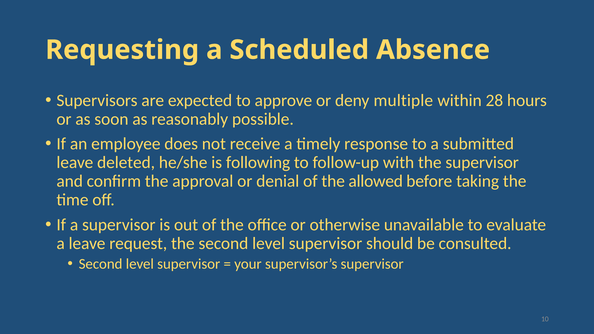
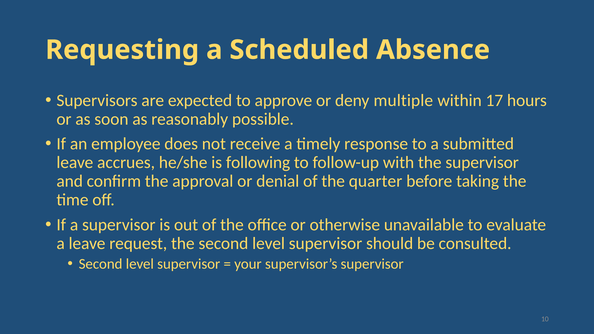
28: 28 -> 17
deleted: deleted -> accrues
allowed: allowed -> quarter
